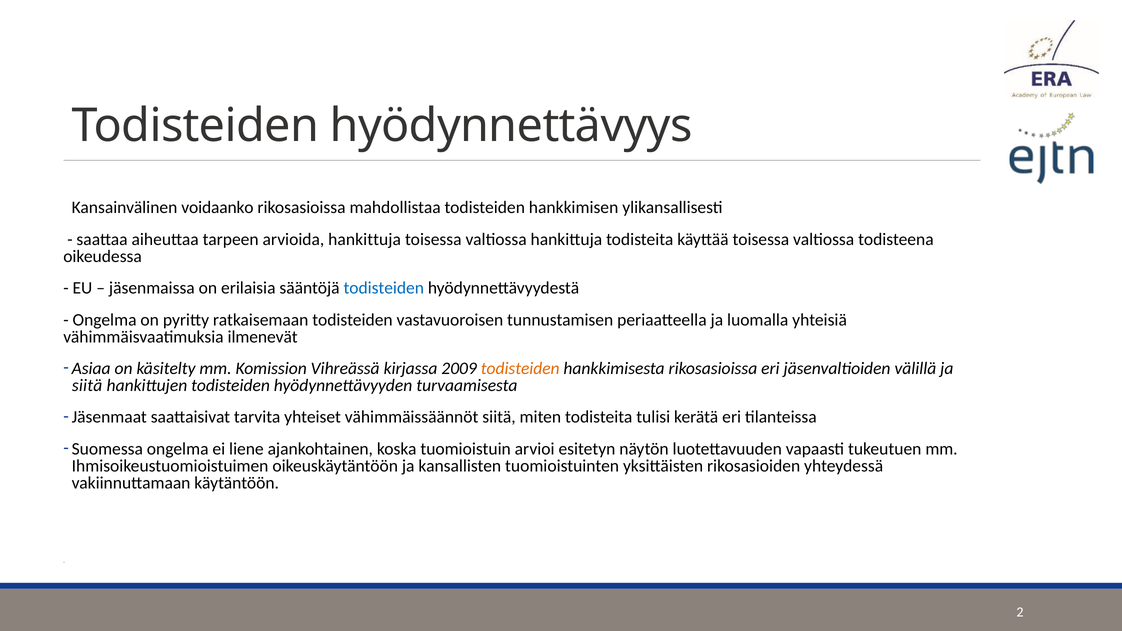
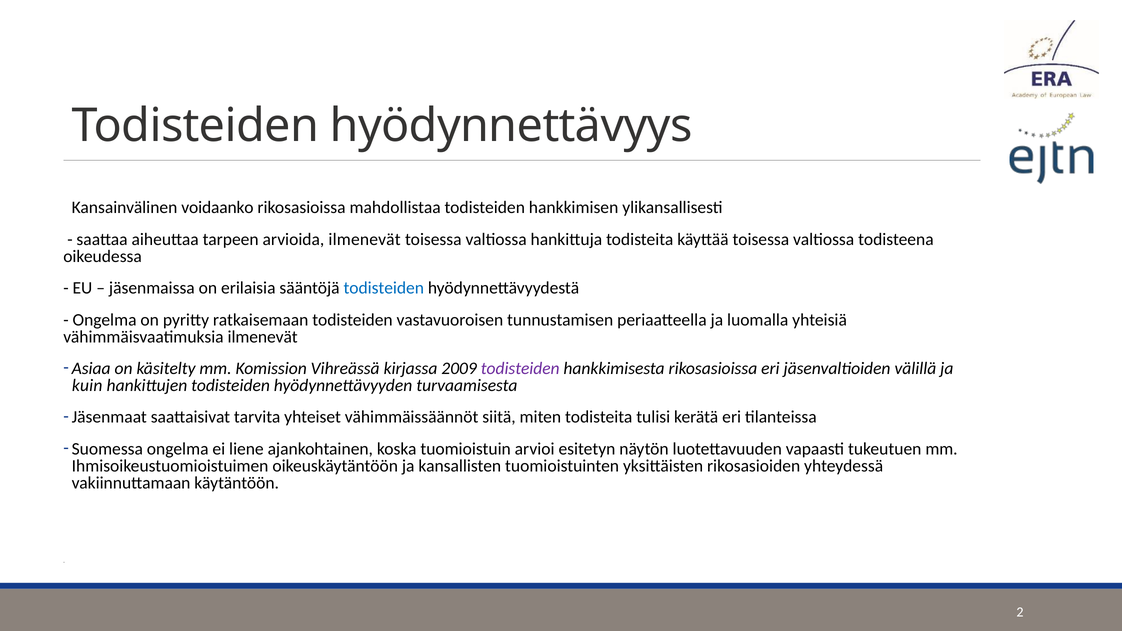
arvioida hankittuja: hankittuja -> ilmenevät
todisteiden at (520, 369) colour: orange -> purple
siitä at (87, 386): siitä -> kuin
